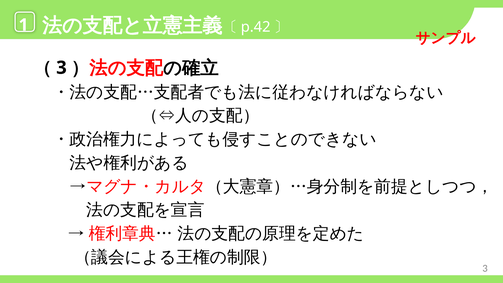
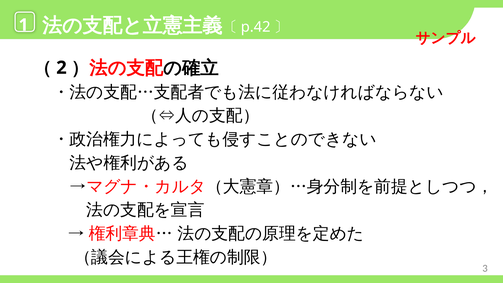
3 at (61, 68): 3 -> 2
